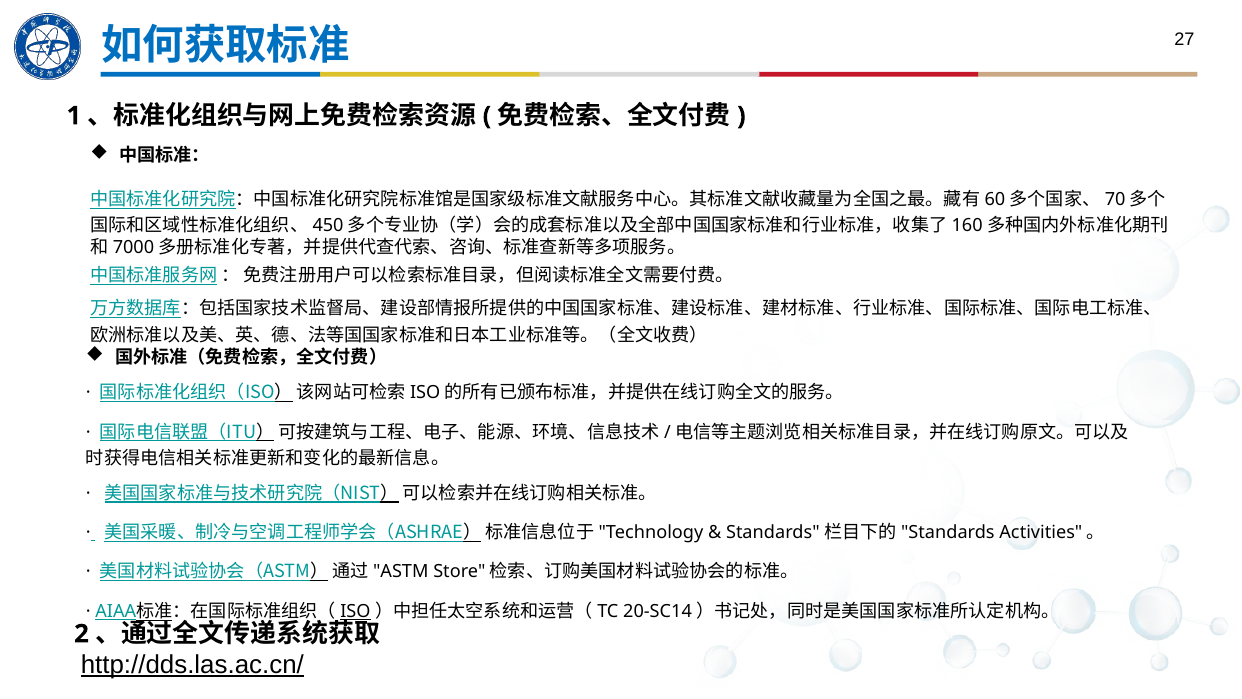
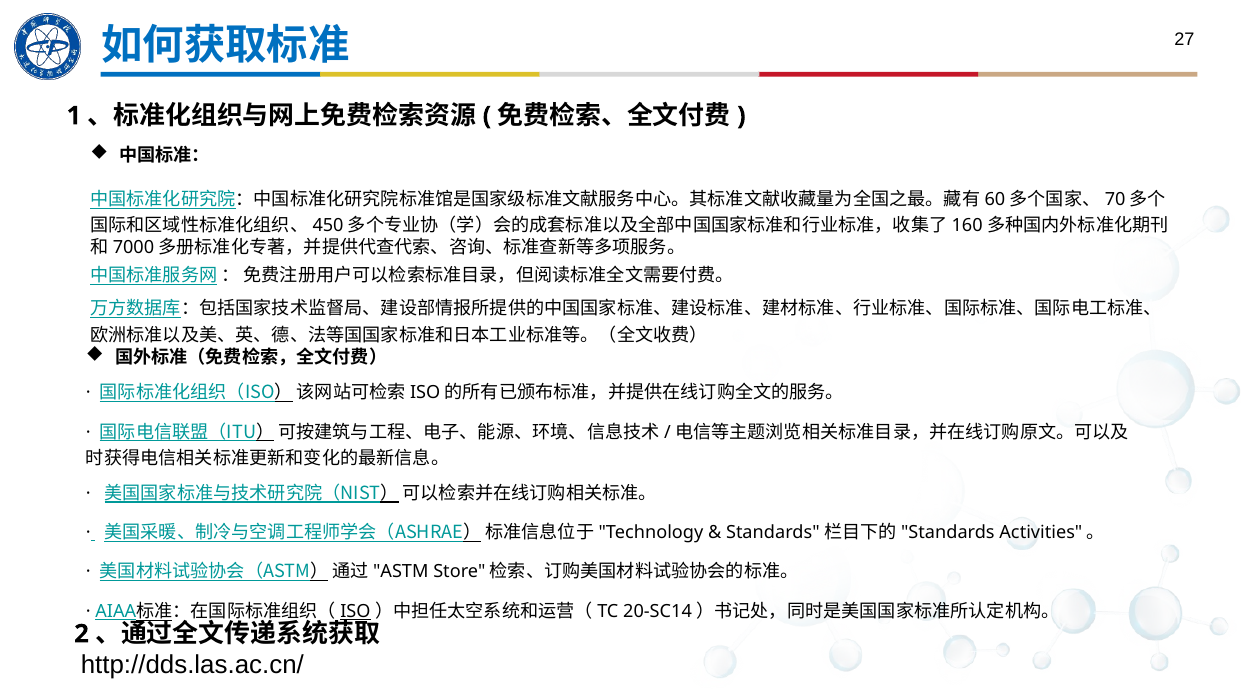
http://dds.las.ac.cn/ underline: present -> none
